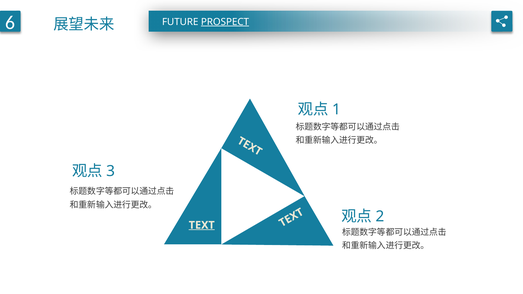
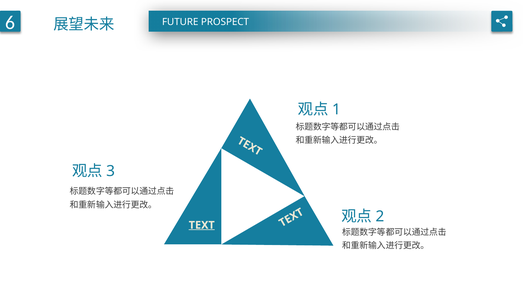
PROSPECT underline: present -> none
